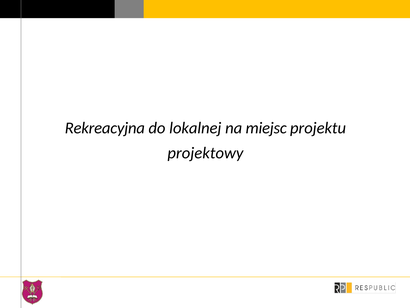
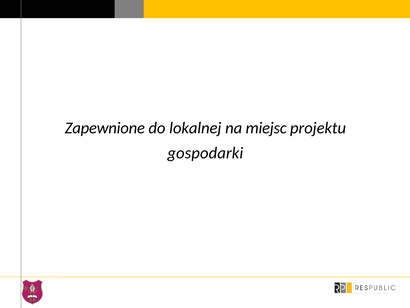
Rekreacyjna: Rekreacyjna -> Zapewnione
projektowy: projektowy -> gospodarki
